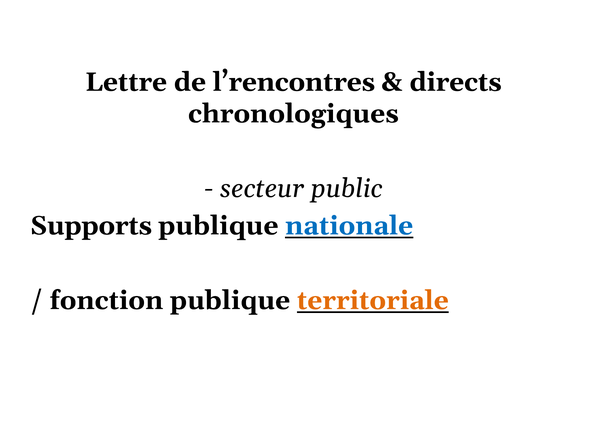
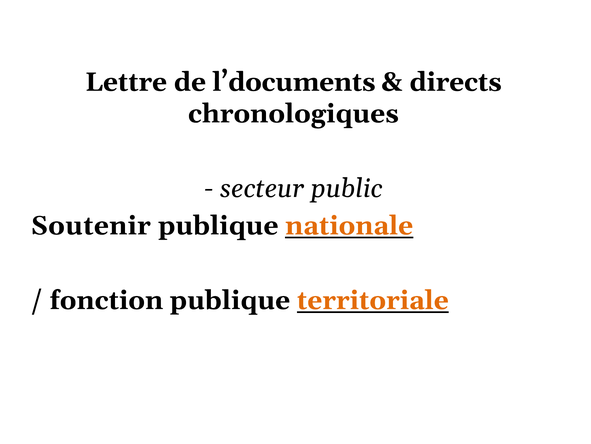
l’rencontres: l’rencontres -> l’documents
Supports: Supports -> Soutenir
nationale colour: blue -> orange
